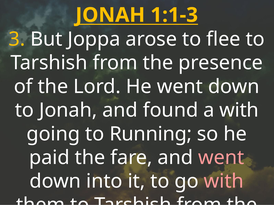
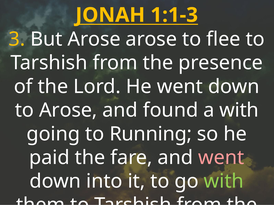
But Joppa: Joppa -> Arose
to Jonah: Jonah -> Arose
with at (224, 182) colour: pink -> light green
